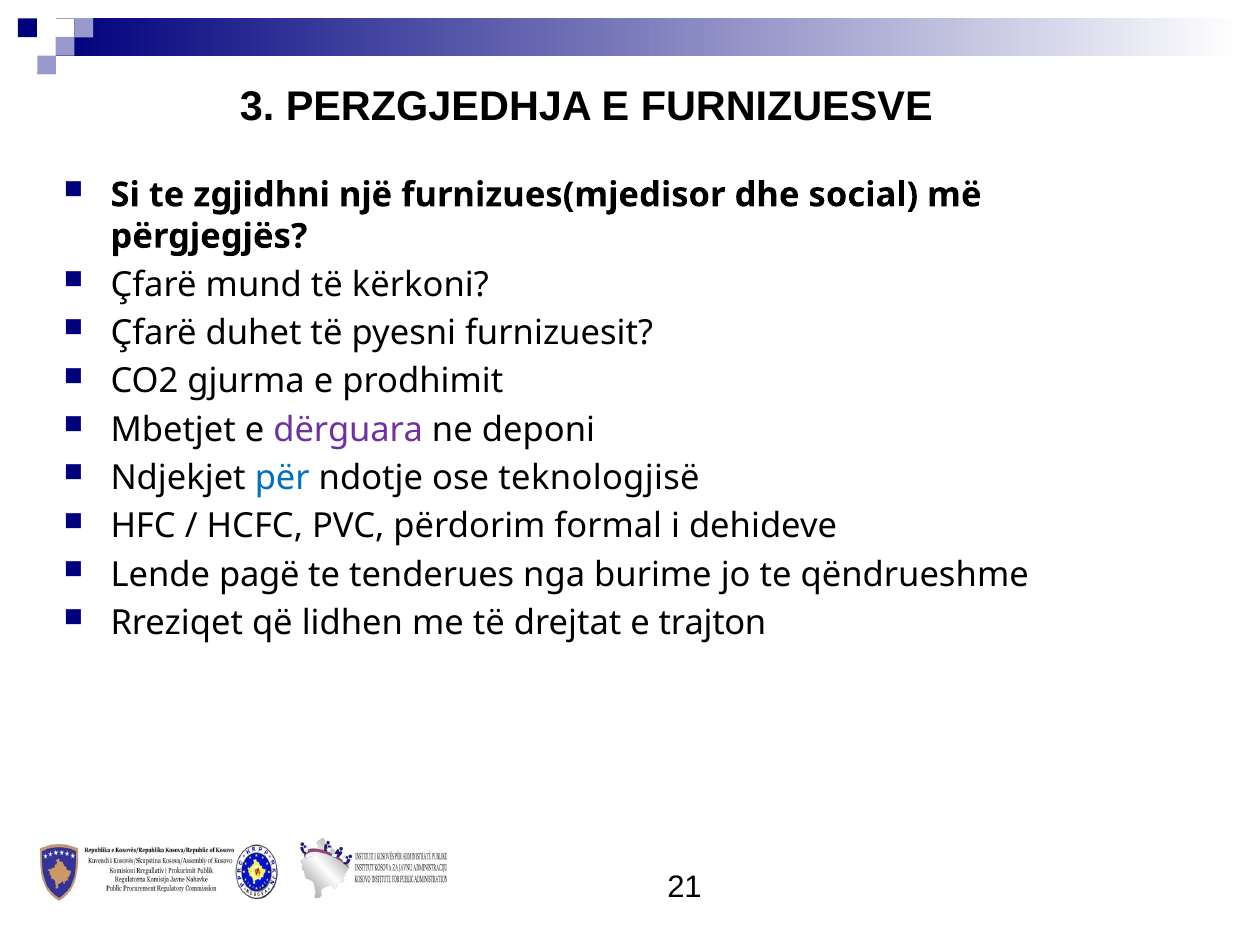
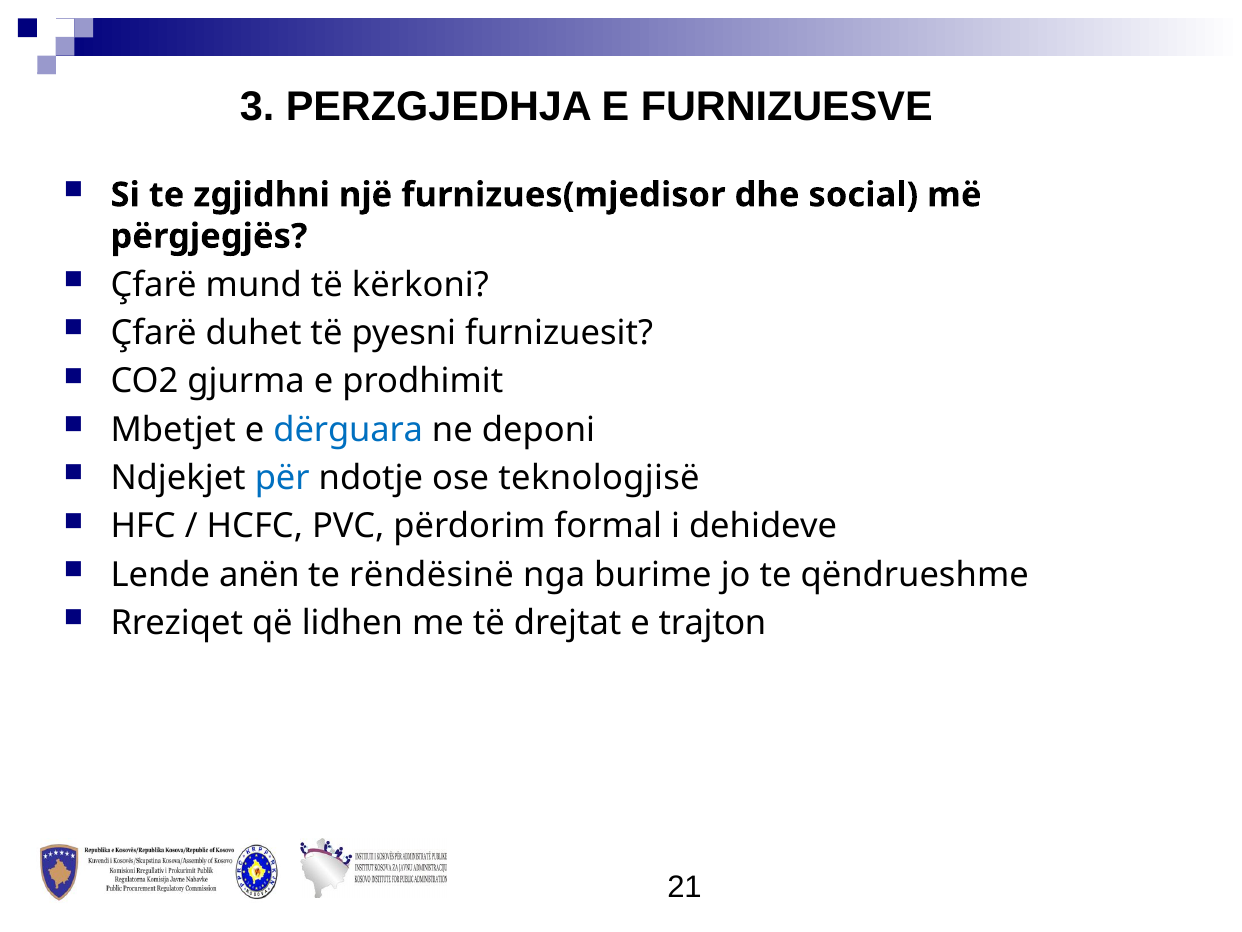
dërguara colour: purple -> blue
pagë: pagë -> anën
tenderues: tenderues -> rëndësinë
